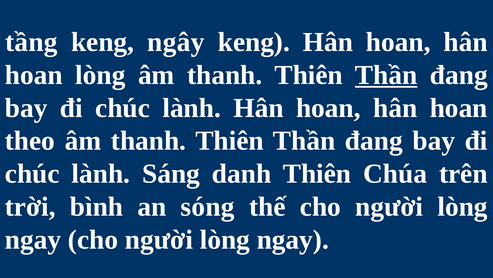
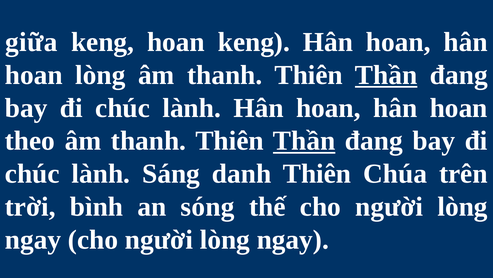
tầng: tầng -> giữa
keng ngây: ngây -> hoan
Thần at (304, 141) underline: none -> present
